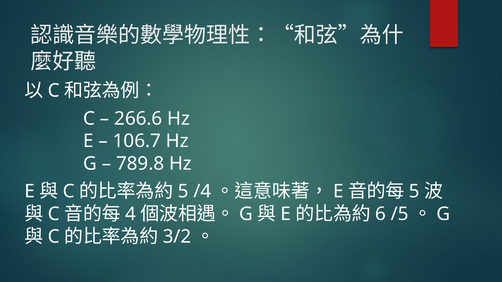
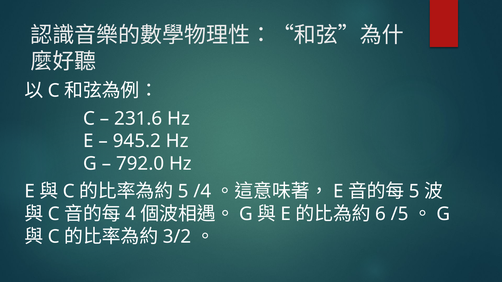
266.6: 266.6 -> 231.6
106.7: 106.7 -> 945.2
789.8: 789.8 -> 792.0
